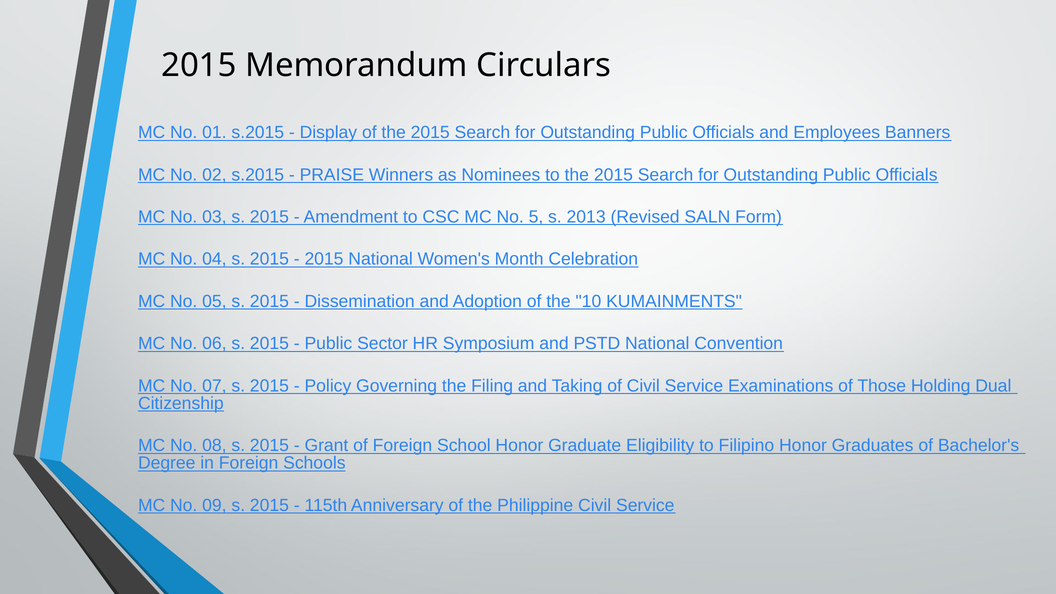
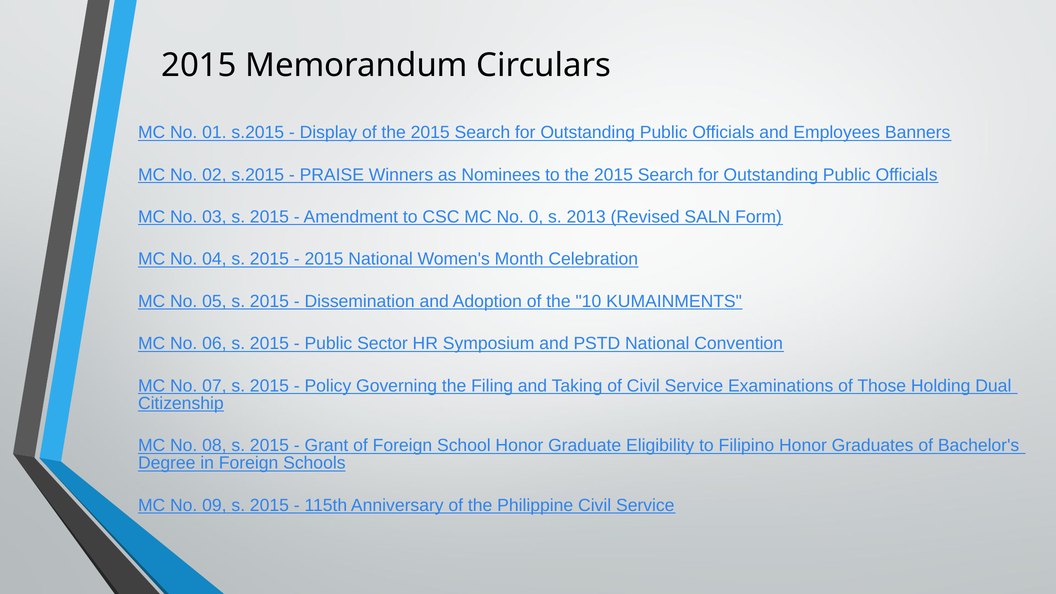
5: 5 -> 0
